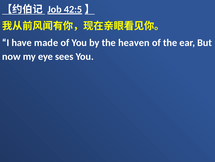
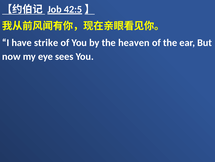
made: made -> strike
